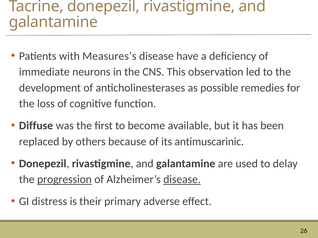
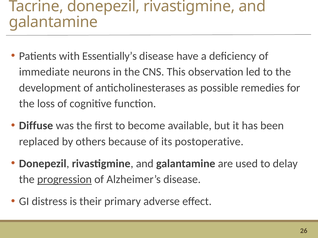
Measures’s: Measures’s -> Essentially’s
antimuscarinic: antimuscarinic -> postoperative
disease at (182, 180) underline: present -> none
